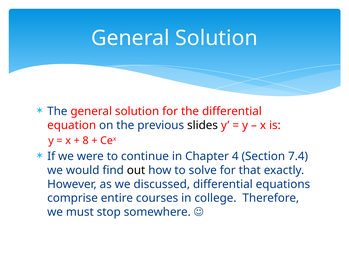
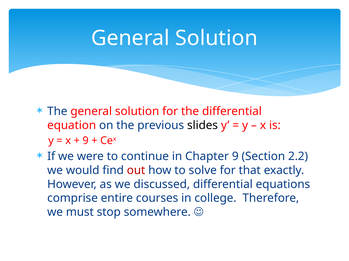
8 at (86, 141): 8 -> 9
Chapter 4: 4 -> 9
7.4: 7.4 -> 2.2
out colour: black -> red
